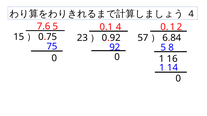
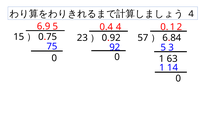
7.6: 7.6 -> 6.9
0.1: 0.1 -> 0.4
8: 8 -> 3
16: 16 -> 63
